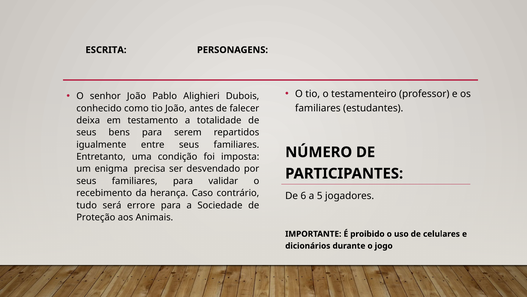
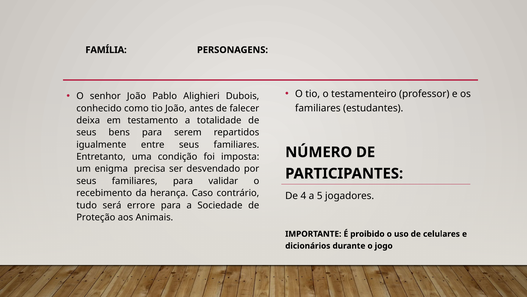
ESCRITA: ESCRITA -> FAMÍLIA
6: 6 -> 4
